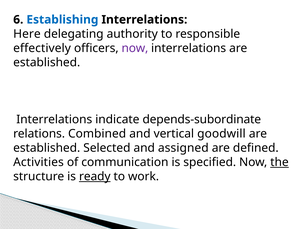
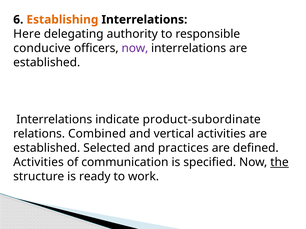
Establishing colour: blue -> orange
effectively: effectively -> conducive
depends-subordinate: depends-subordinate -> product-subordinate
vertical goodwill: goodwill -> activities
assigned: assigned -> practices
ready underline: present -> none
